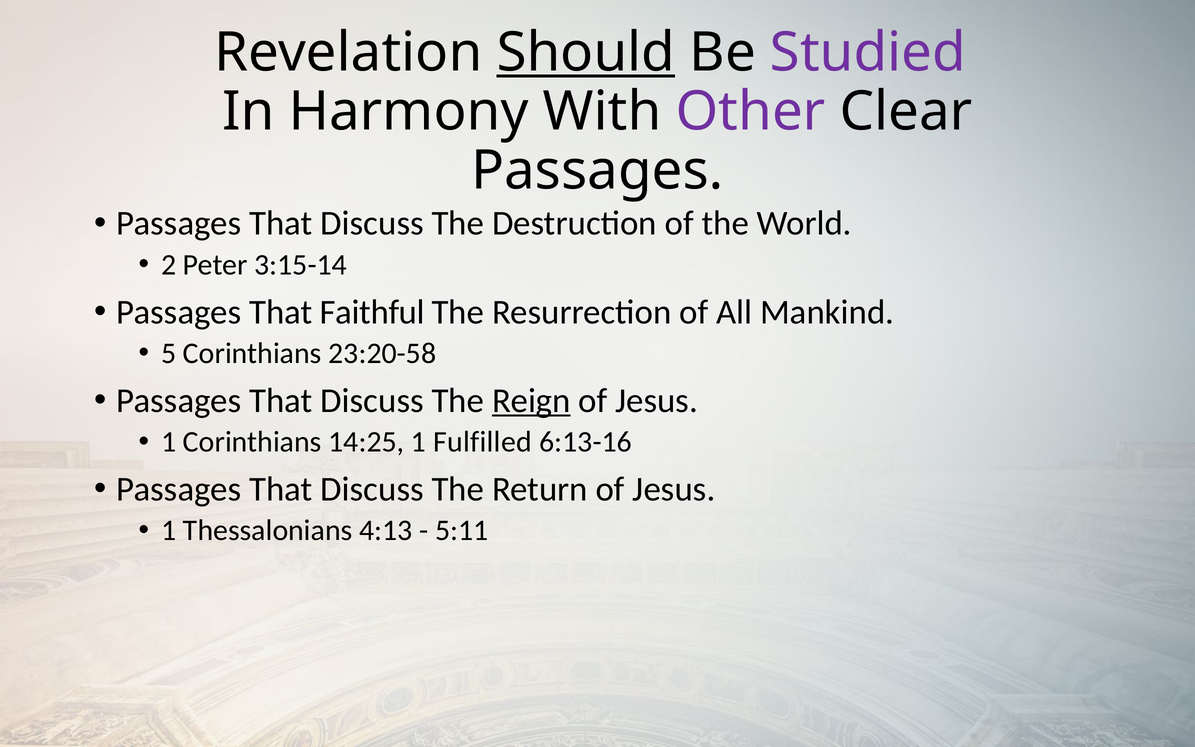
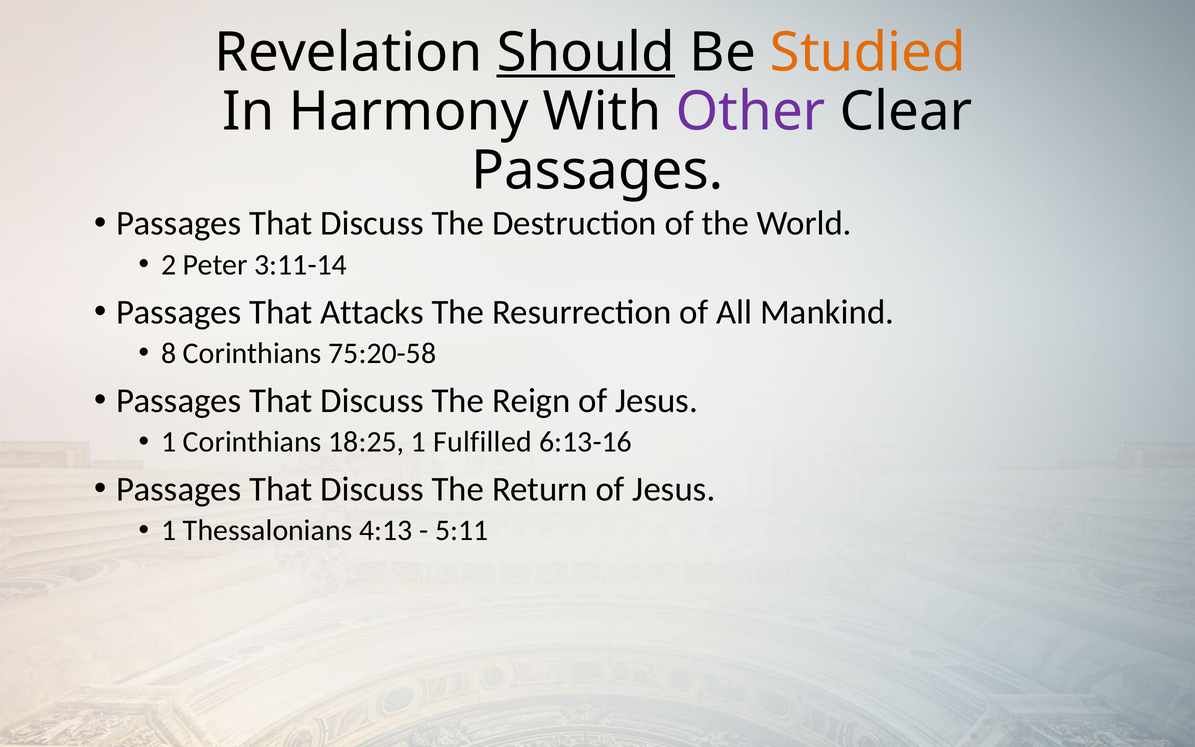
Studied colour: purple -> orange
3:15-14: 3:15-14 -> 3:11-14
Faithful: Faithful -> Attacks
5: 5 -> 8
23:20-58: 23:20-58 -> 75:20-58
Reign underline: present -> none
14:25: 14:25 -> 18:25
